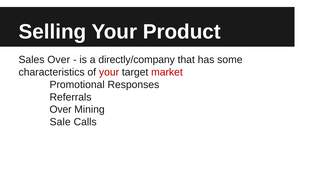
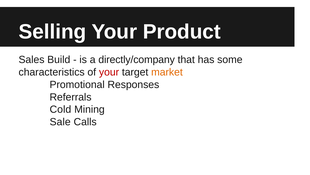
Sales Over: Over -> Build
market colour: red -> orange
Over at (61, 109): Over -> Cold
